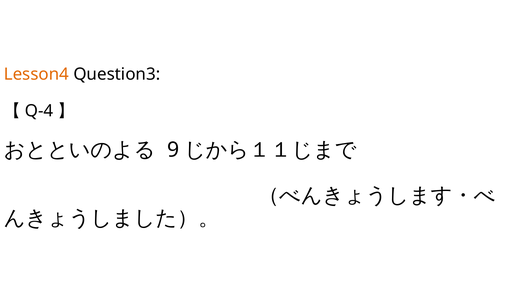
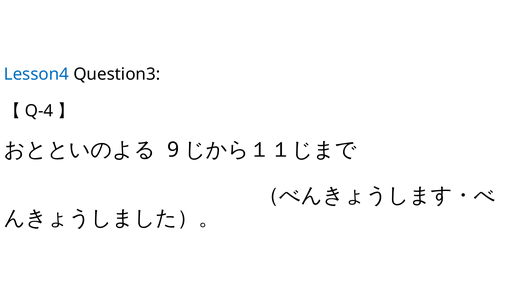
Lesson4 colour: orange -> blue
